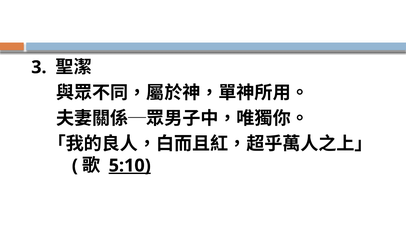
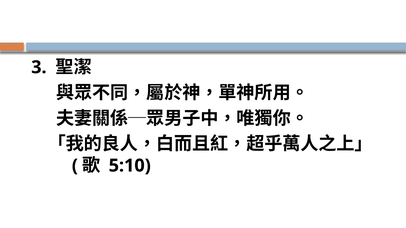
5:10 underline: present -> none
